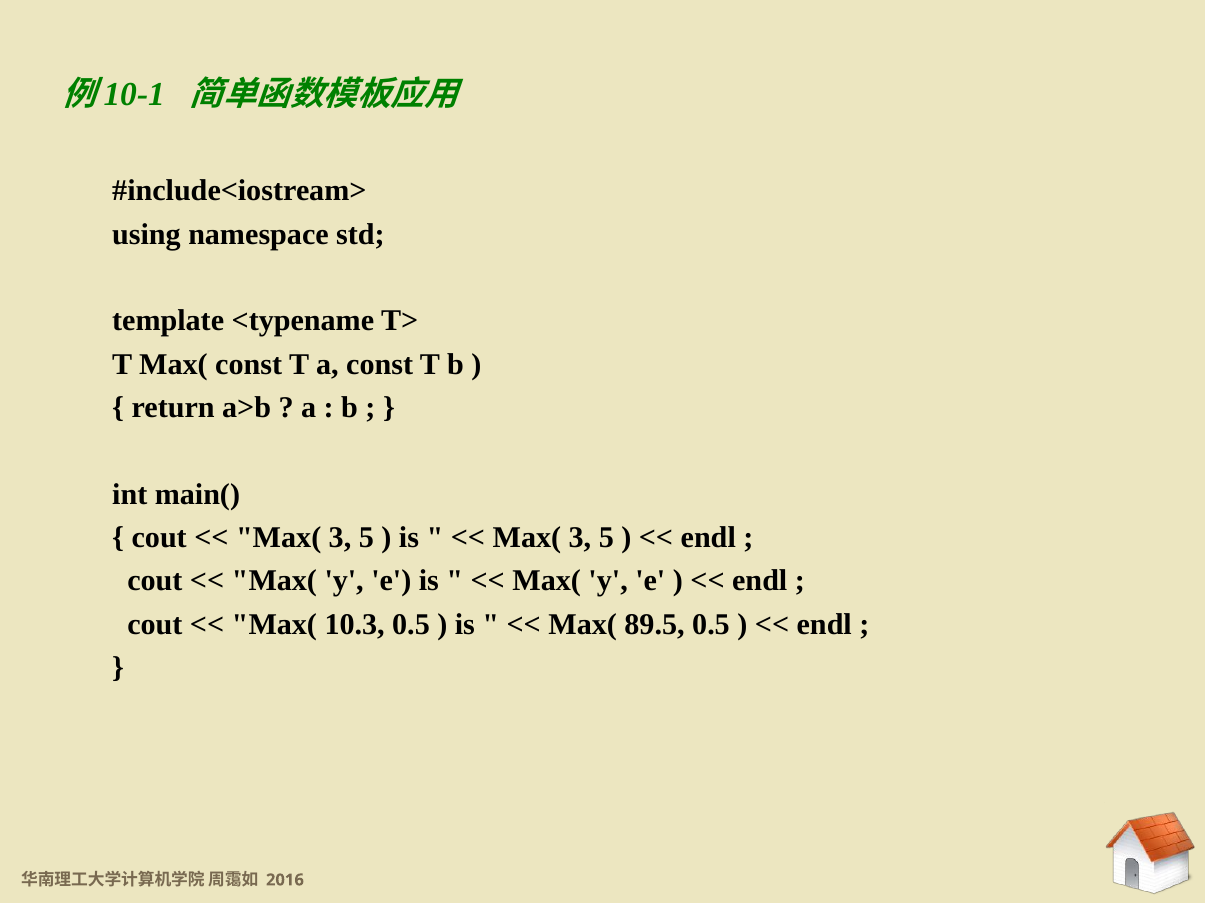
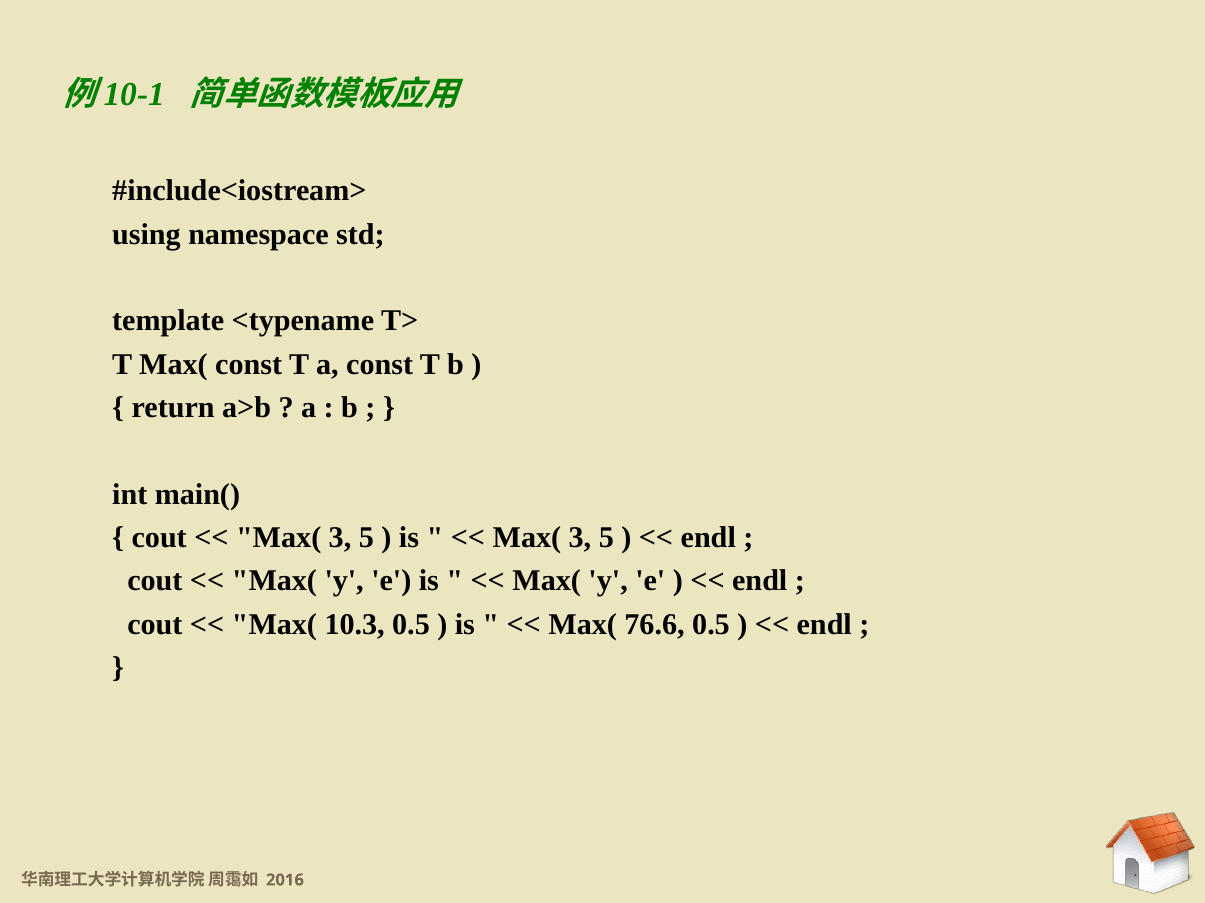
89.5: 89.5 -> 76.6
